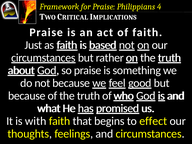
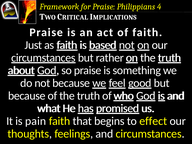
with: with -> pain
